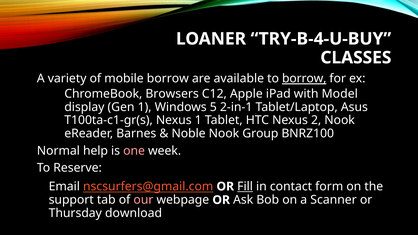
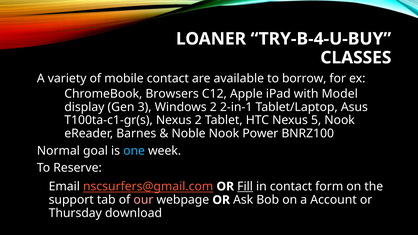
mobile borrow: borrow -> contact
borrow at (304, 79) underline: present -> none
Gen 1: 1 -> 3
Windows 5: 5 -> 2
Nexus 1: 1 -> 2
2: 2 -> 5
Group: Group -> Power
help: help -> goal
one colour: pink -> light blue
Scanner: Scanner -> Account
